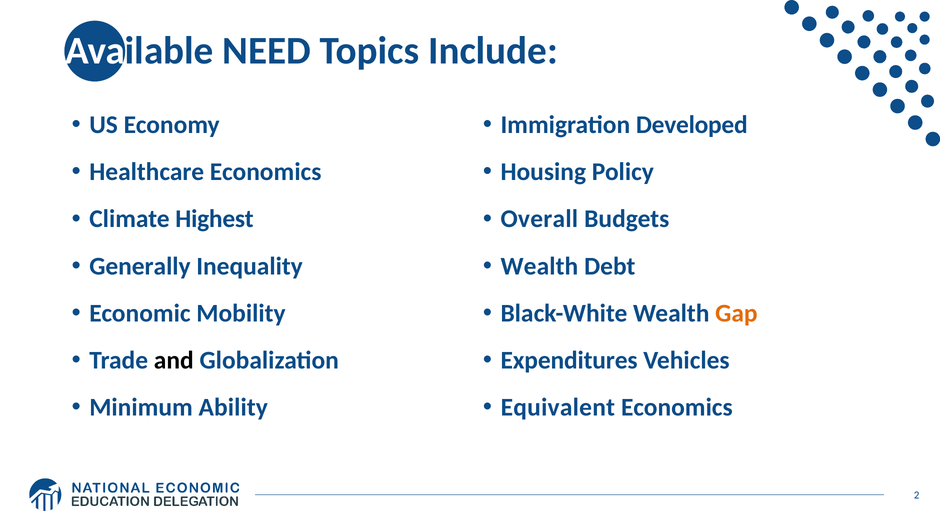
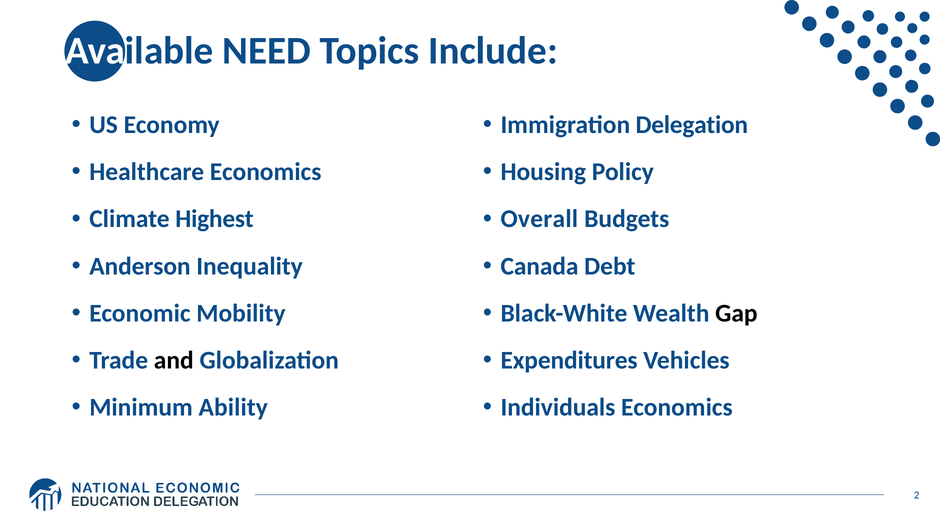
Developed: Developed -> Delegation
Generally: Generally -> Anderson
Wealth at (539, 266): Wealth -> Canada
Gap colour: orange -> black
Equivalent: Equivalent -> Individuals
